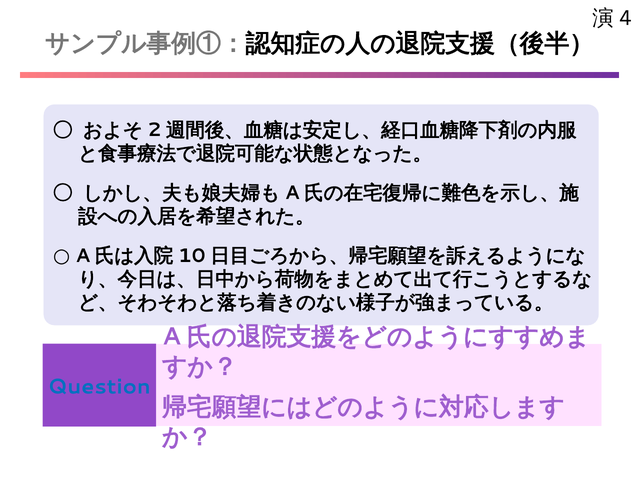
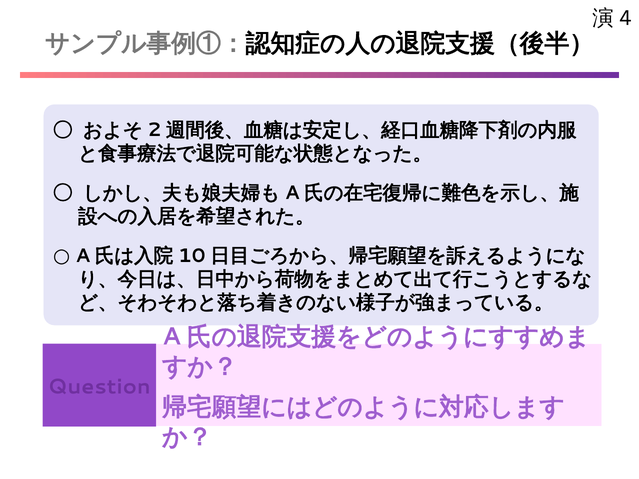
Question colour: blue -> purple
